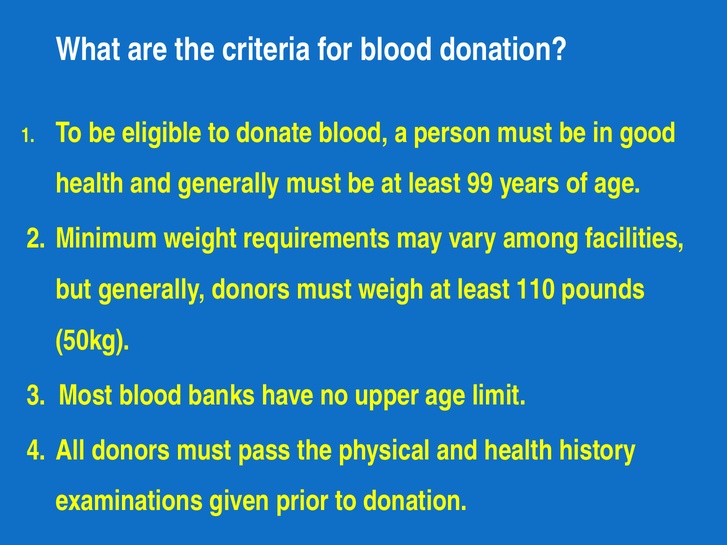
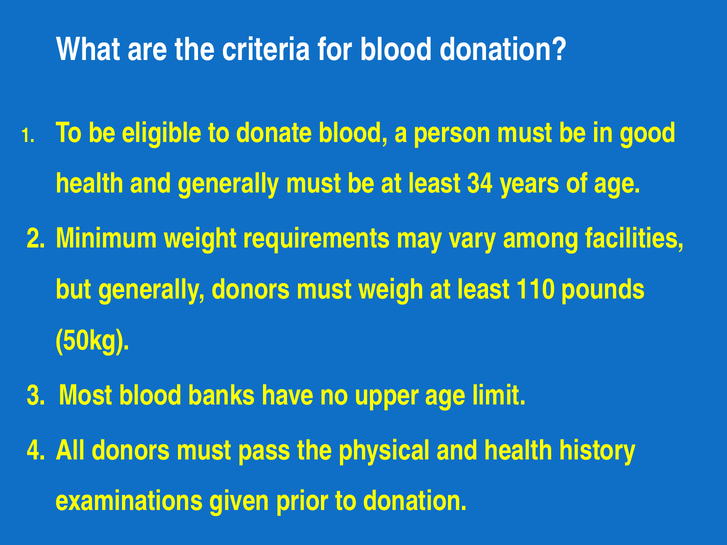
99: 99 -> 34
